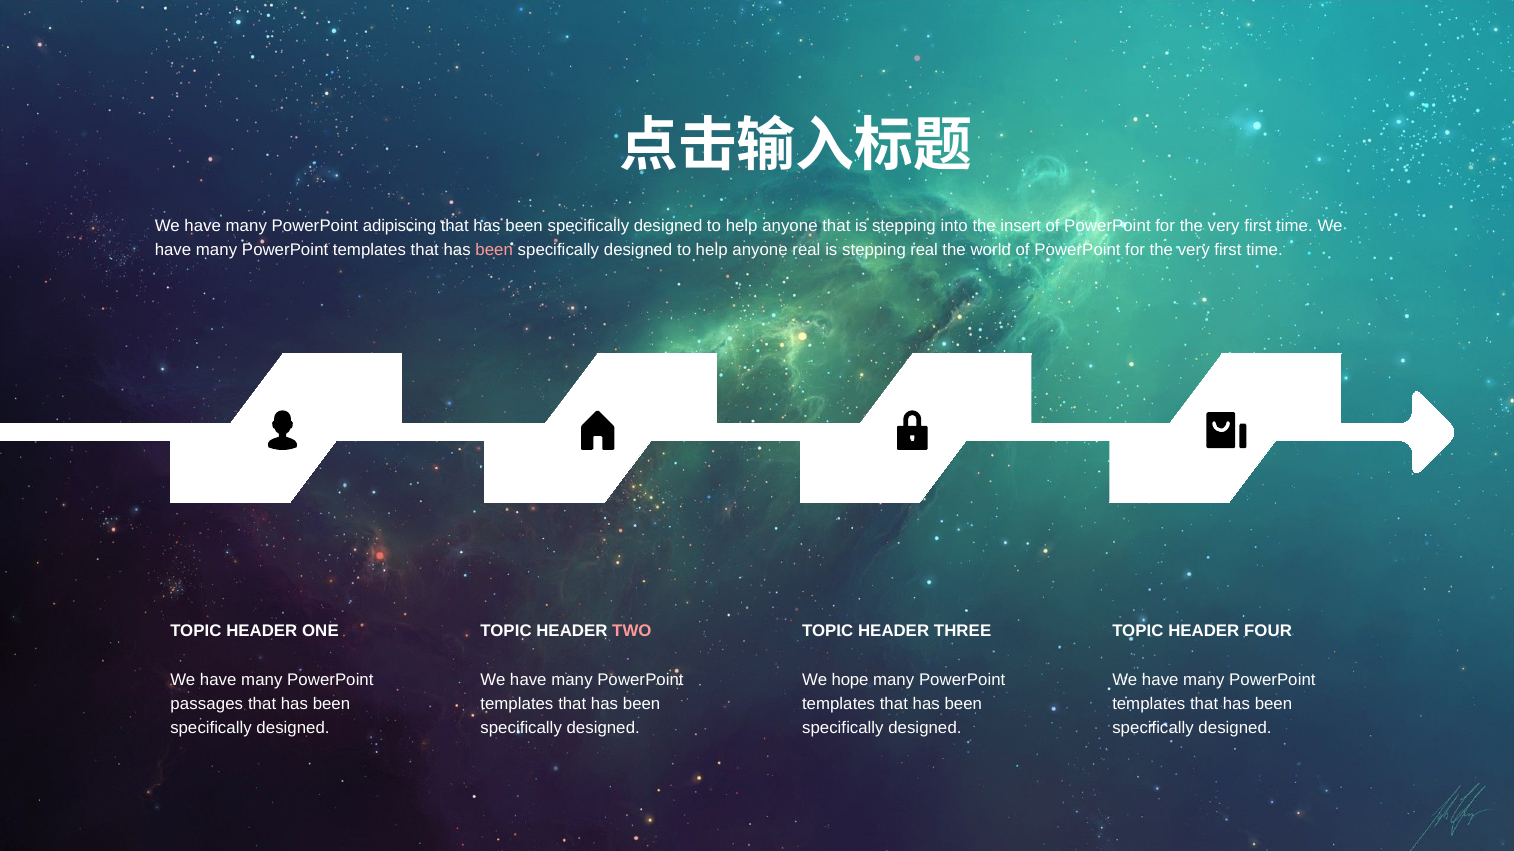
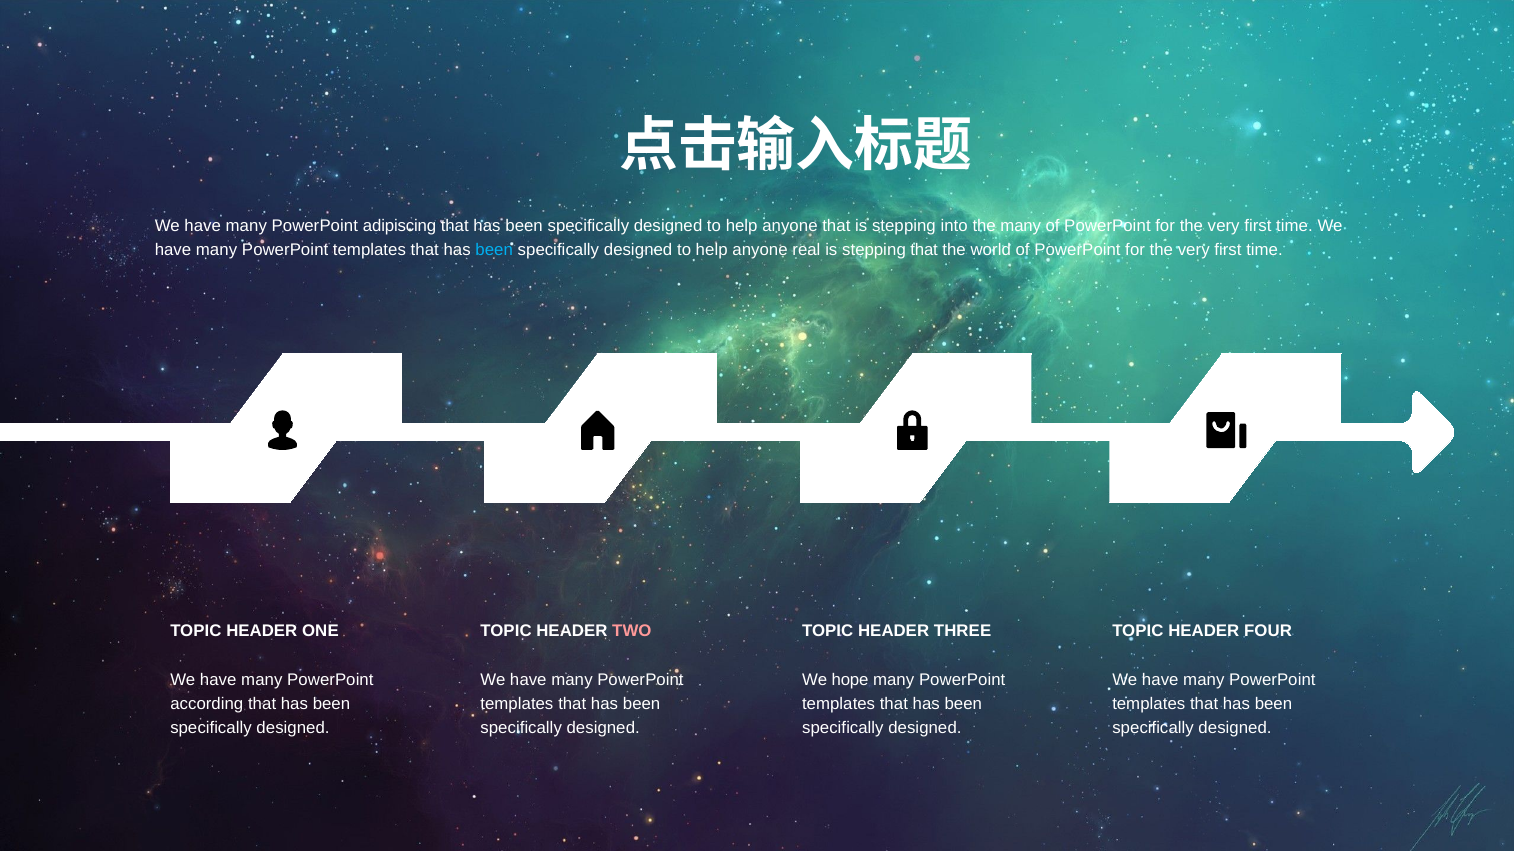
the insert: insert -> many
been at (494, 251) colour: pink -> light blue
stepping real: real -> that
passages: passages -> according
